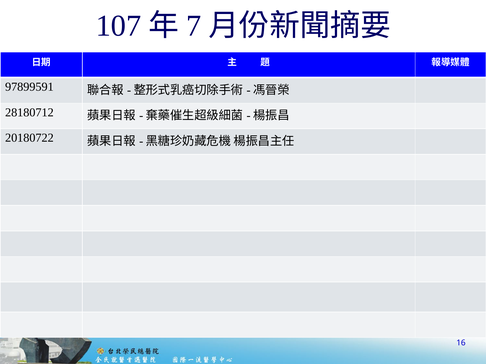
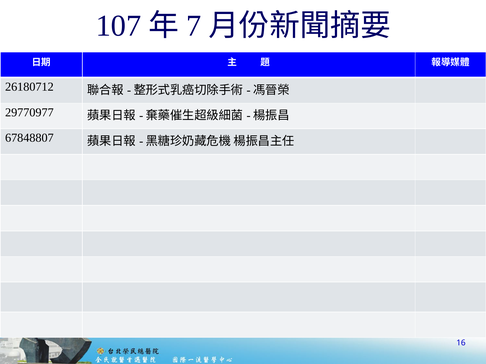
97899591: 97899591 -> 26180712
28180712: 28180712 -> 29770977
20180722: 20180722 -> 67848807
